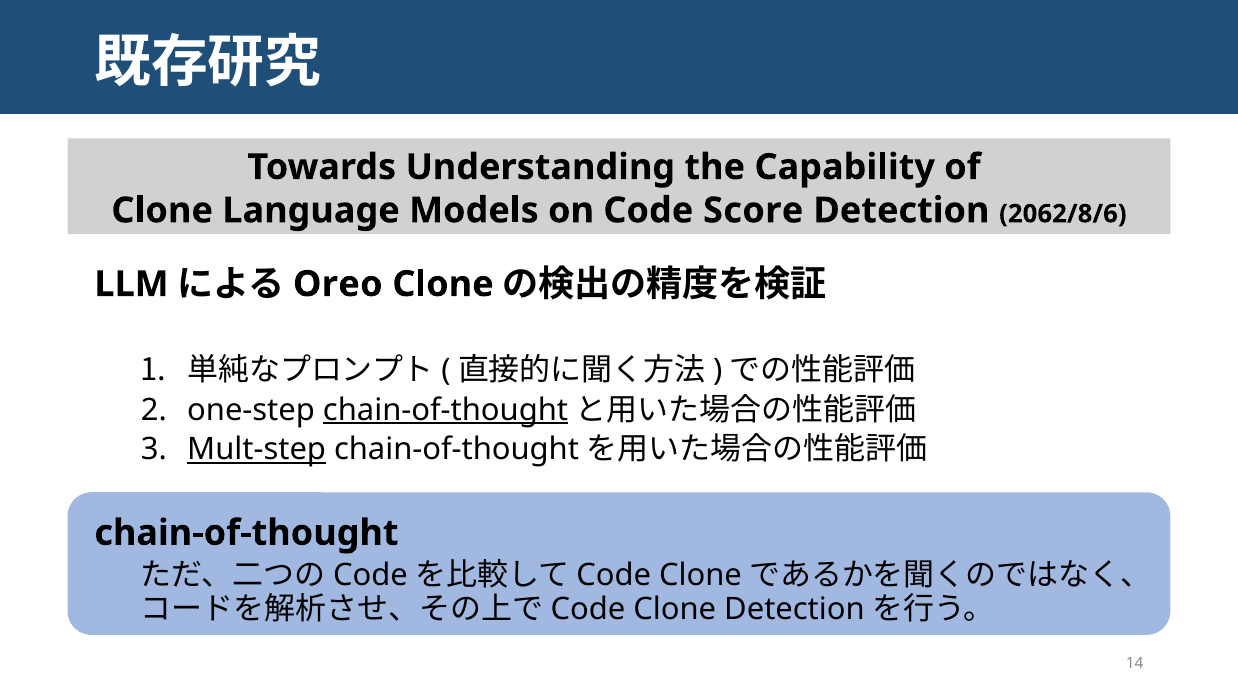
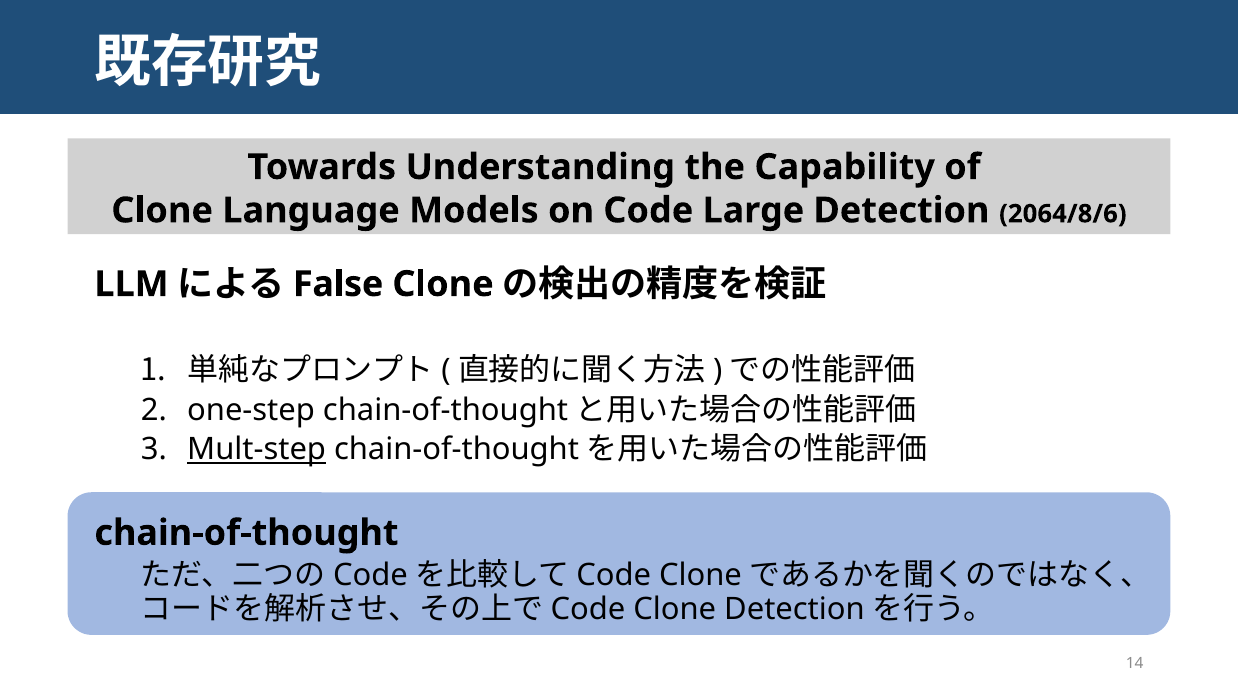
Score: Score -> Large
2062/8/6: 2062/8/6 -> 2064/8/6
Oreo: Oreo -> False
chain-of-thought at (446, 410) underline: present -> none
